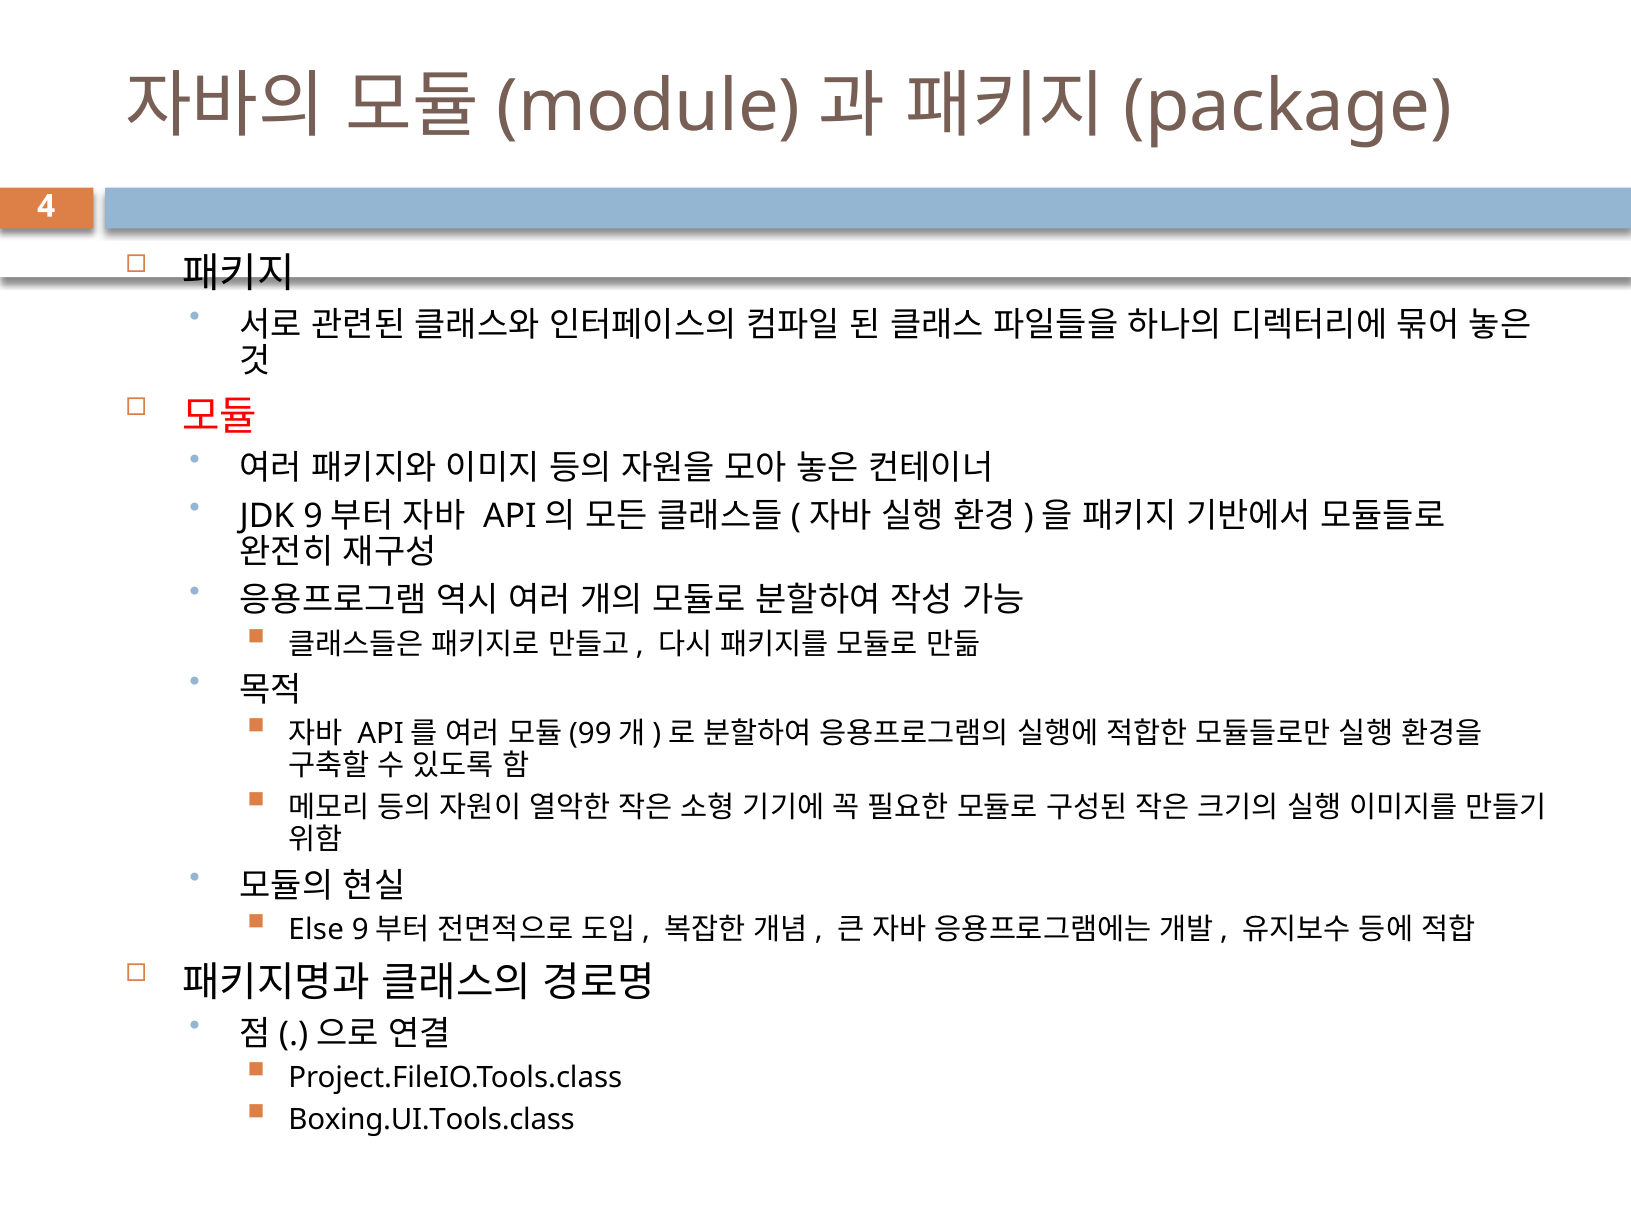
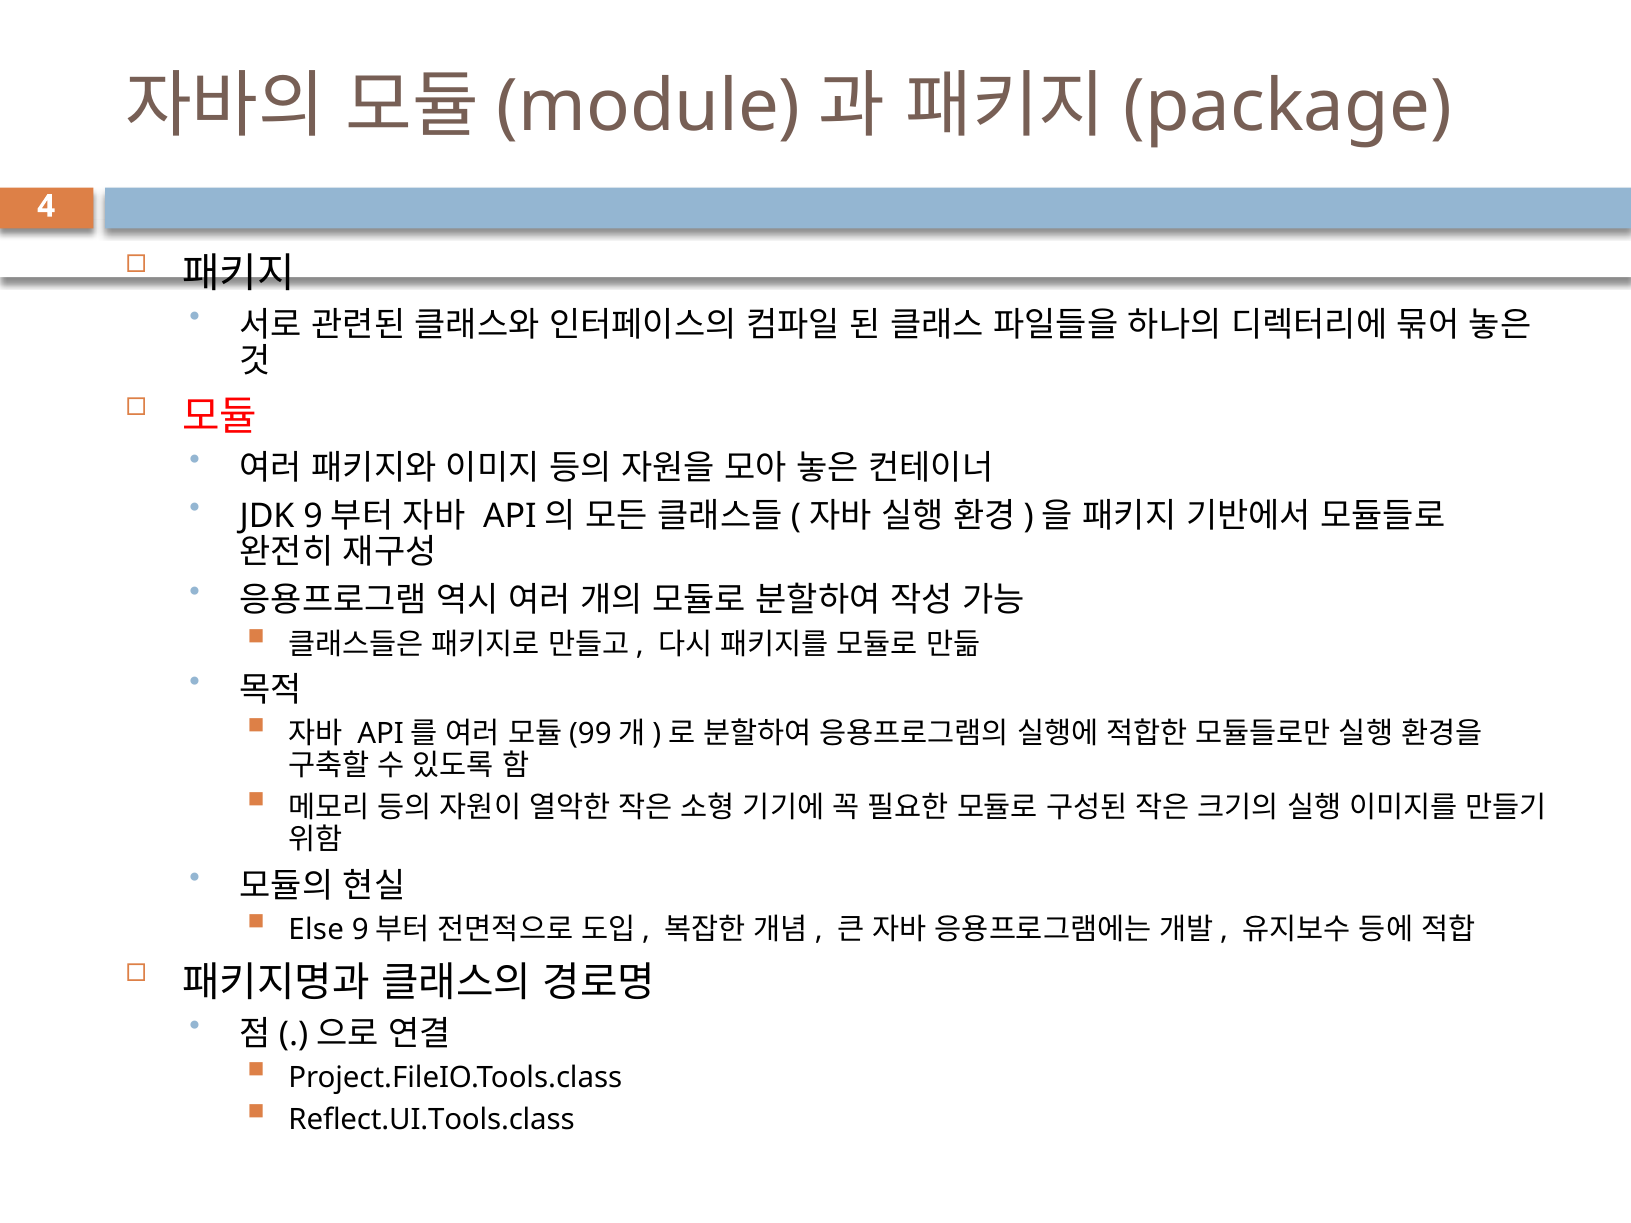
Boxing.UI.Tools.class: Boxing.UI.Tools.class -> Reflect.UI.Tools.class
